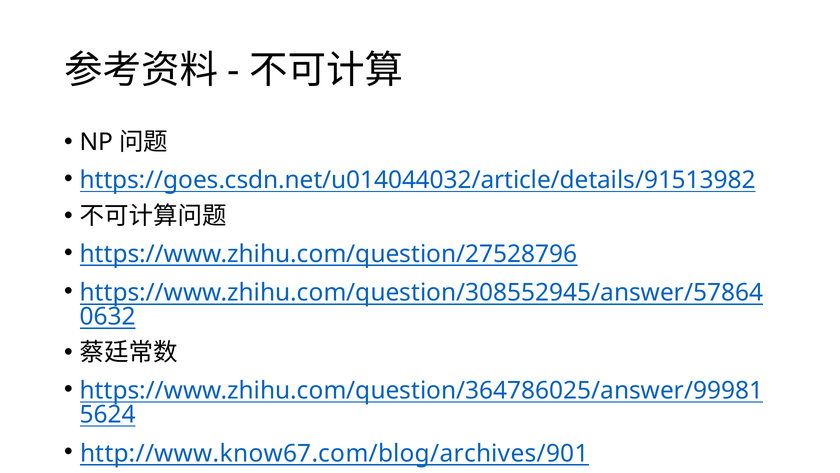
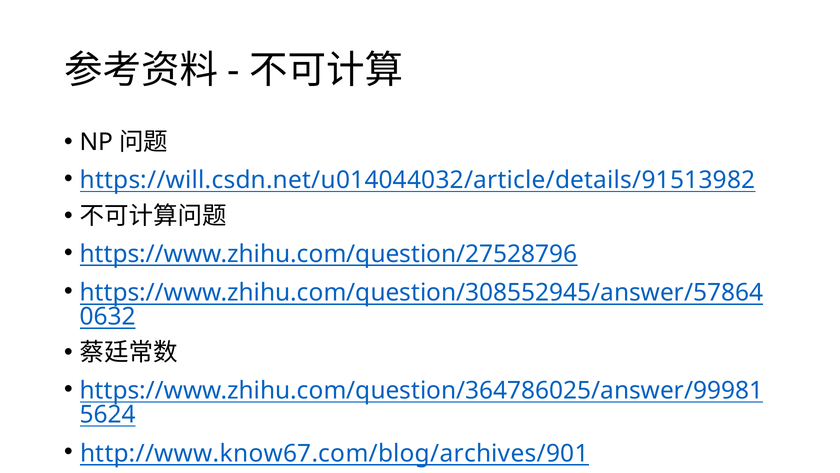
https://goes.csdn.net/u014044032/article/details/91513982: https://goes.csdn.net/u014044032/article/details/91513982 -> https://will.csdn.net/u014044032/article/details/91513982
